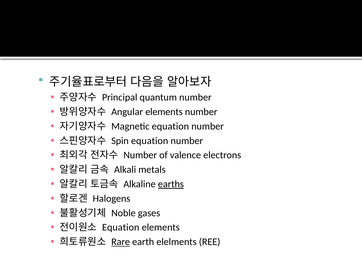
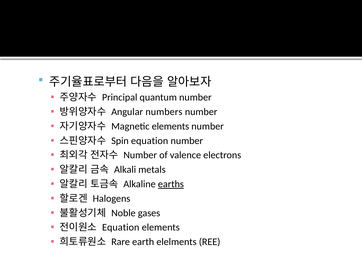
Angular elements: elements -> numbers
Magnetic equation: equation -> elements
Rare underline: present -> none
